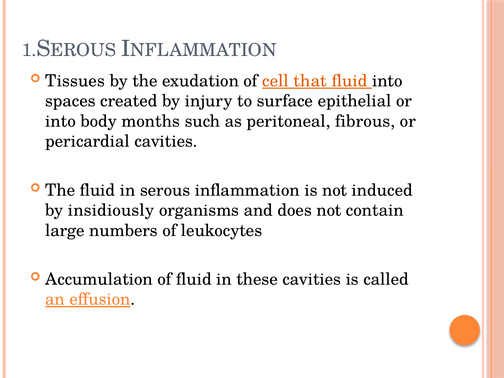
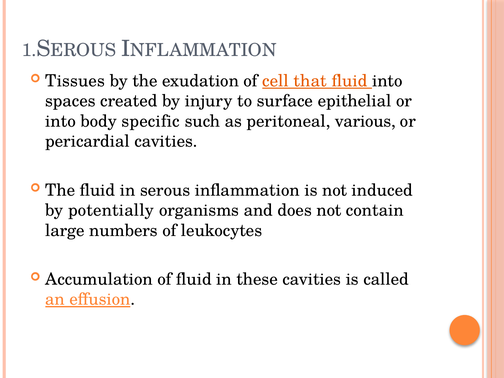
months: months -> specific
fibrous: fibrous -> various
insidiously: insidiously -> potentially
